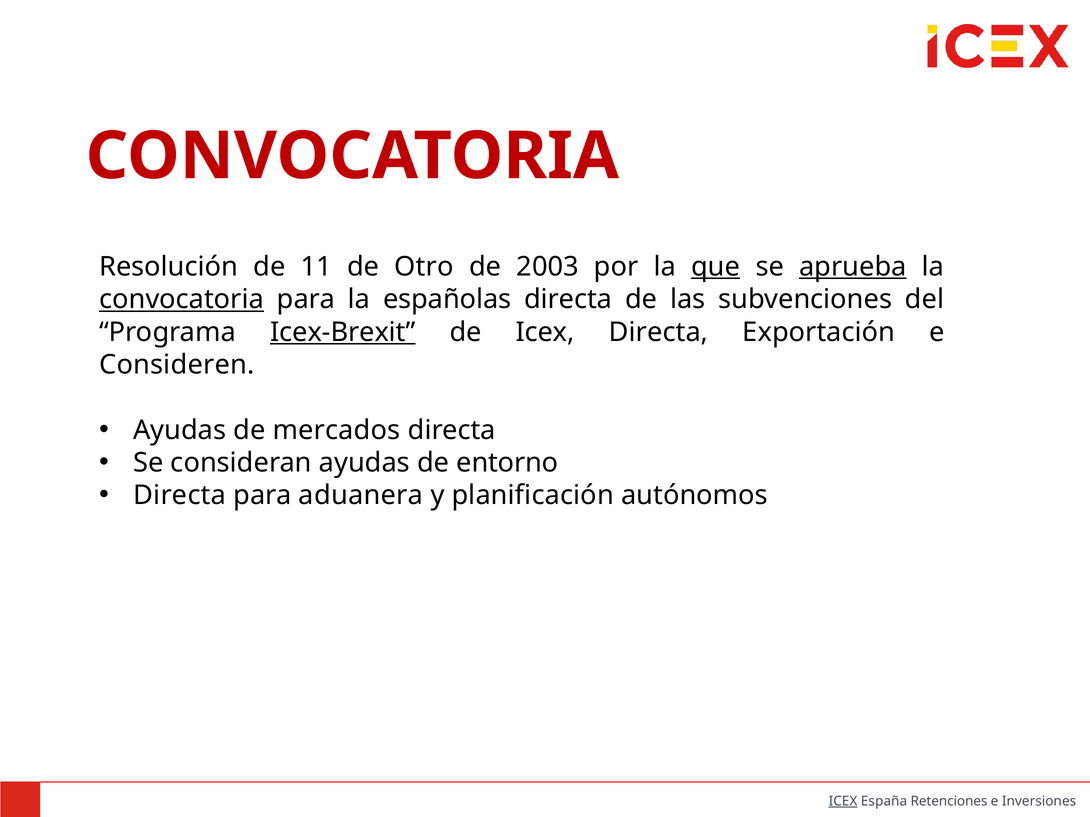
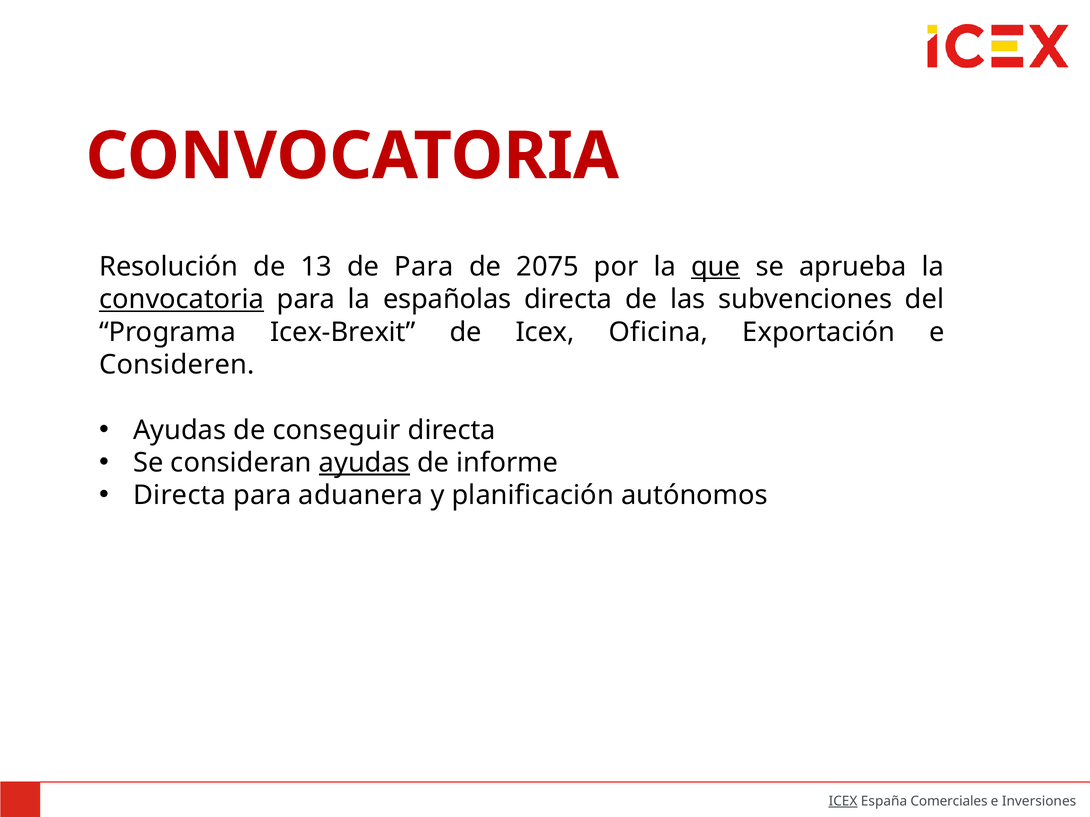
11: 11 -> 13
de Otro: Otro -> Para
2003: 2003 -> 2075
aprueba underline: present -> none
Icex-Brexit underline: present -> none
Icex Directa: Directa -> Oficina
mercados: mercados -> conseguir
ayudas at (364, 463) underline: none -> present
entorno: entorno -> informe
Retenciones: Retenciones -> Comerciales
